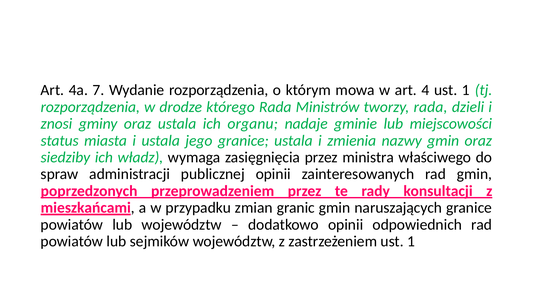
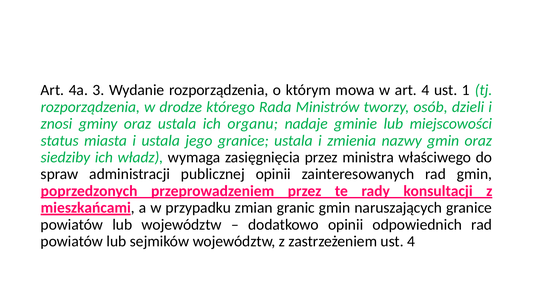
7: 7 -> 3
tworzy rada: rada -> osób
zastrzeżeniem ust 1: 1 -> 4
